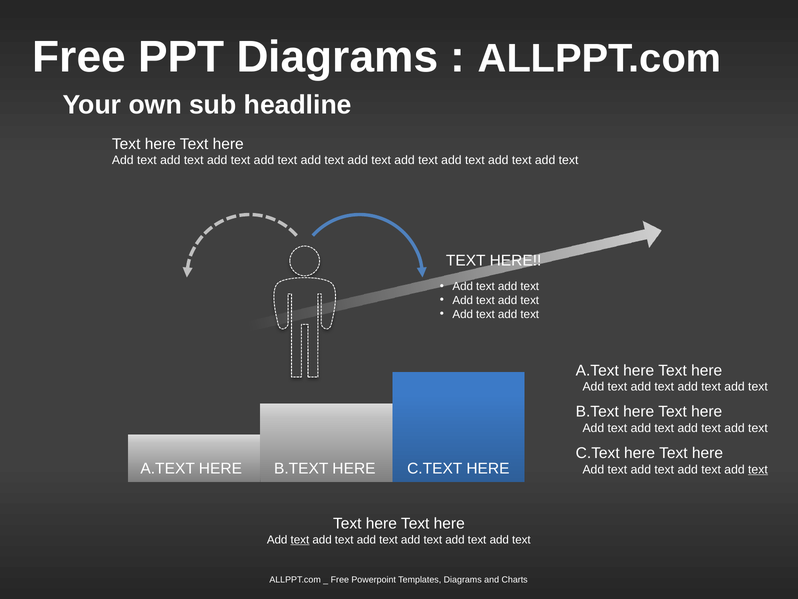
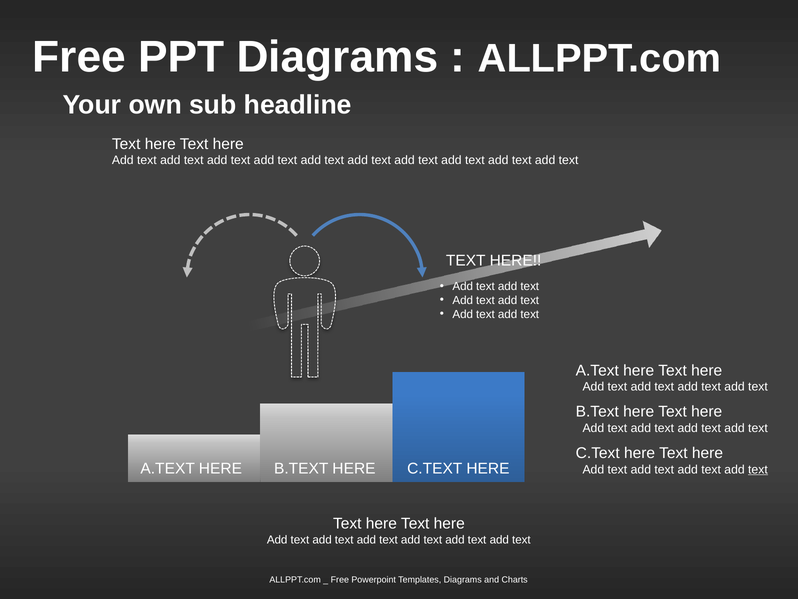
text at (300, 539) underline: present -> none
